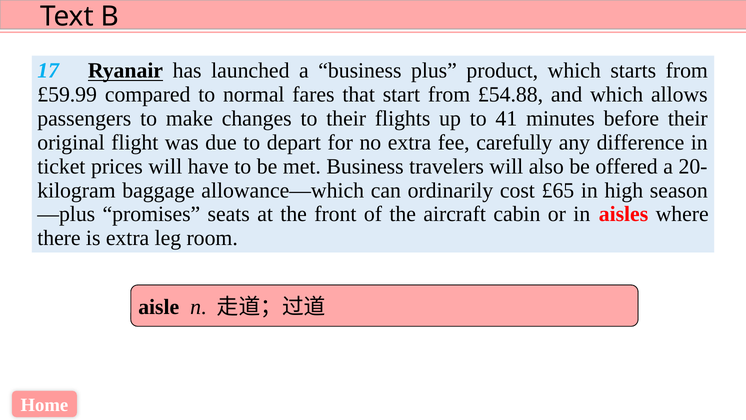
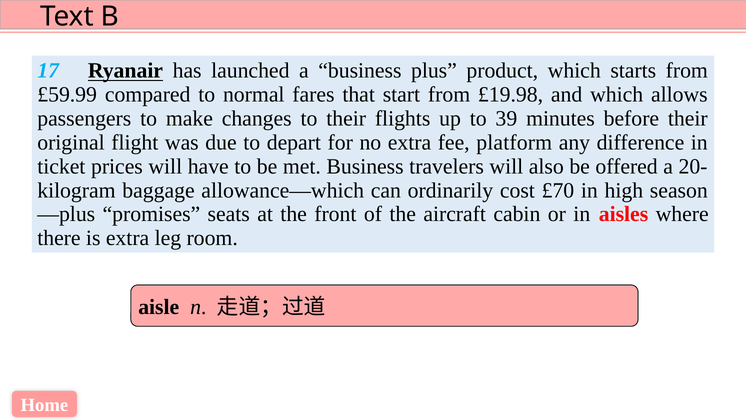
£54.88: £54.88 -> £19.98
41: 41 -> 39
carefully: carefully -> platform
£65: £65 -> £70
